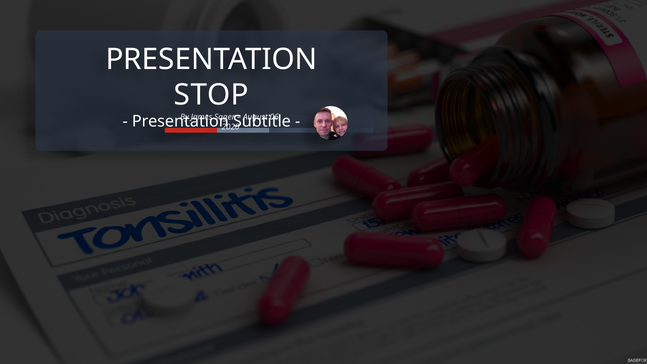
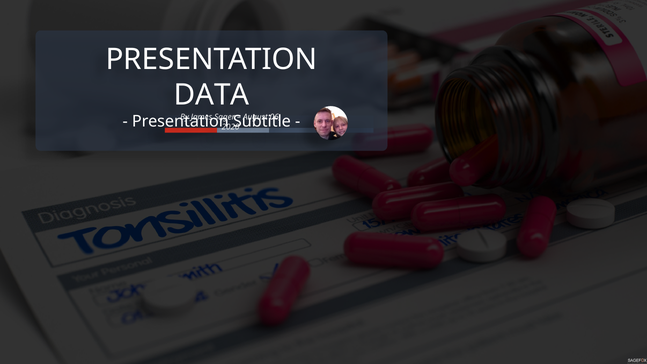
STOP: STOP -> DATA
